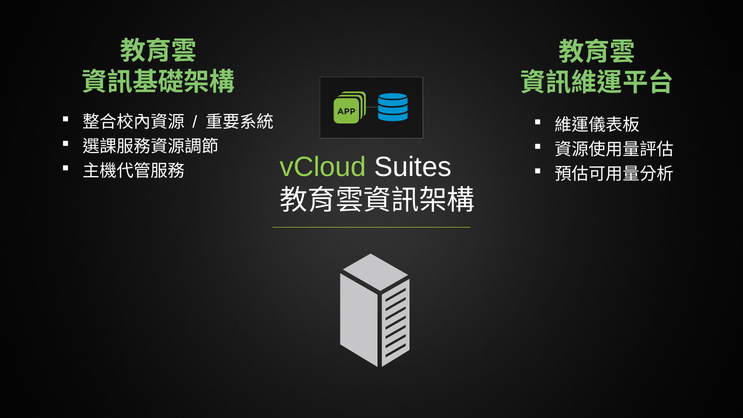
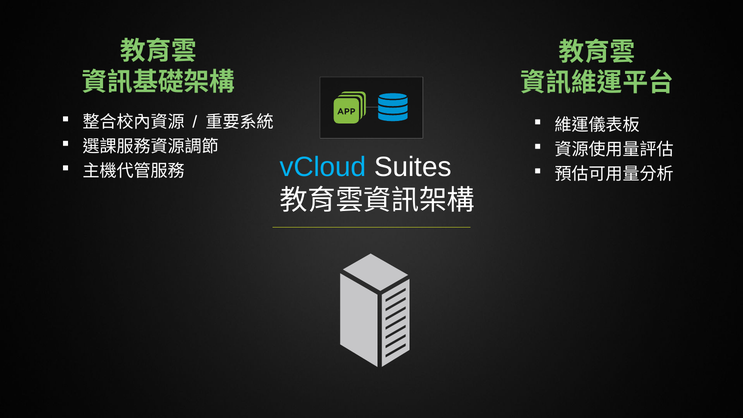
vCloud colour: light green -> light blue
